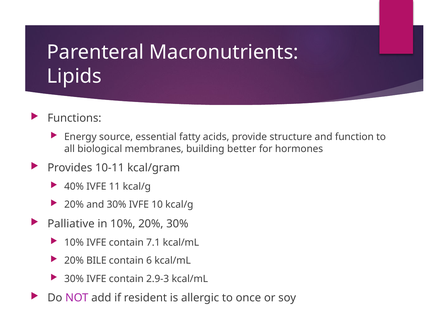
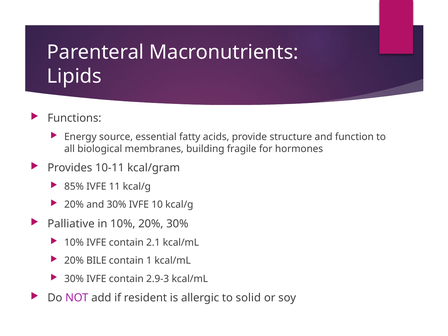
better: better -> fragile
40%: 40% -> 85%
7.1: 7.1 -> 2.1
6: 6 -> 1
once: once -> solid
